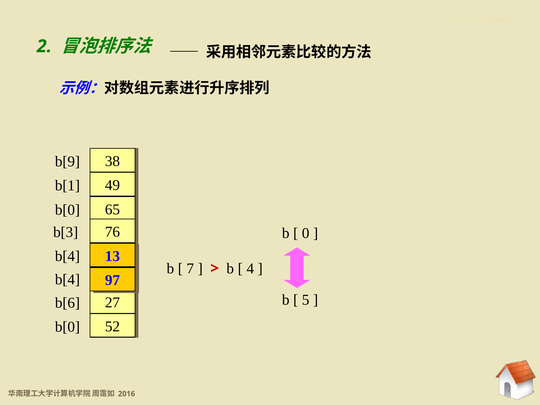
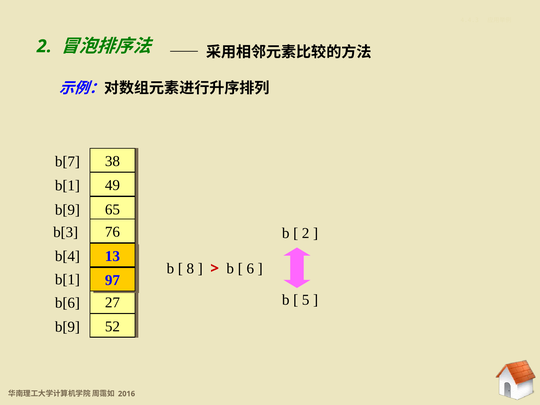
b[9: b[9 -> b[7
b[0 at (67, 210): b[0 -> b[9
0 at (306, 233): 0 -> 2
7: 7 -> 8
4: 4 -> 6
b[4 at (67, 280): b[4 -> b[1
b[0 at (67, 327): b[0 -> b[9
